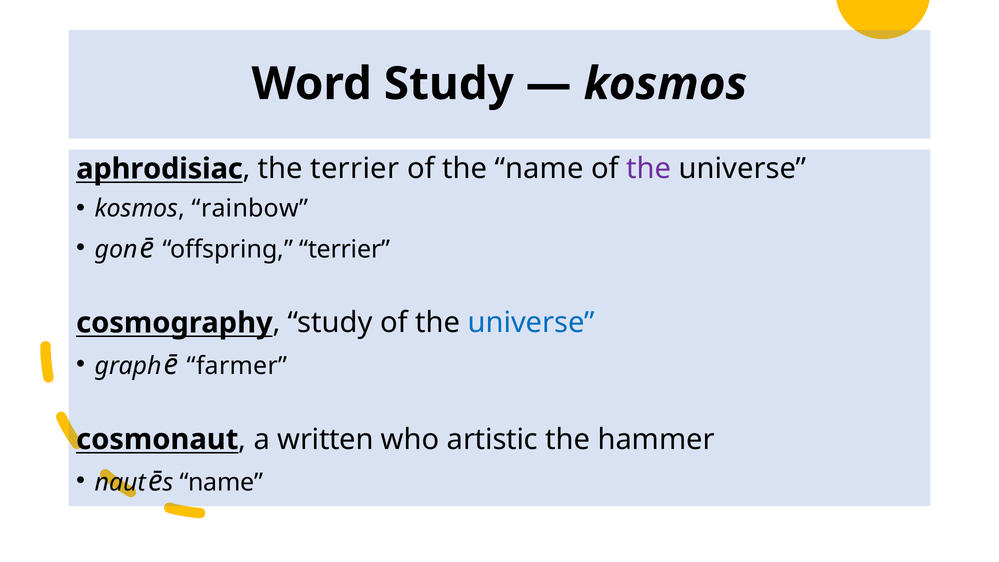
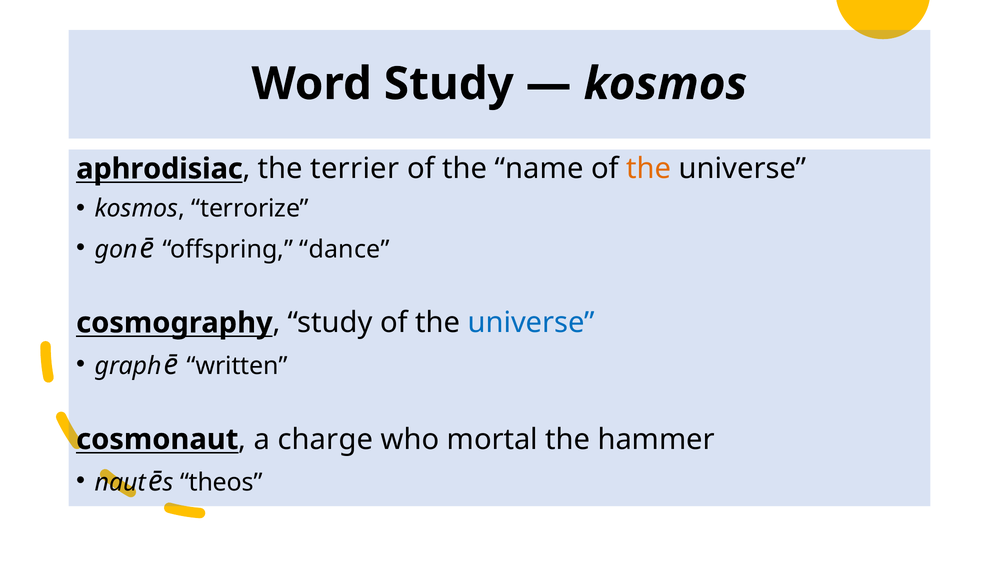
the at (649, 169) colour: purple -> orange
rainbow: rainbow -> terrorize
offspring terrier: terrier -> dance
farmer: farmer -> written
written: written -> charge
artistic: artistic -> mortal
name at (221, 483): name -> theos
